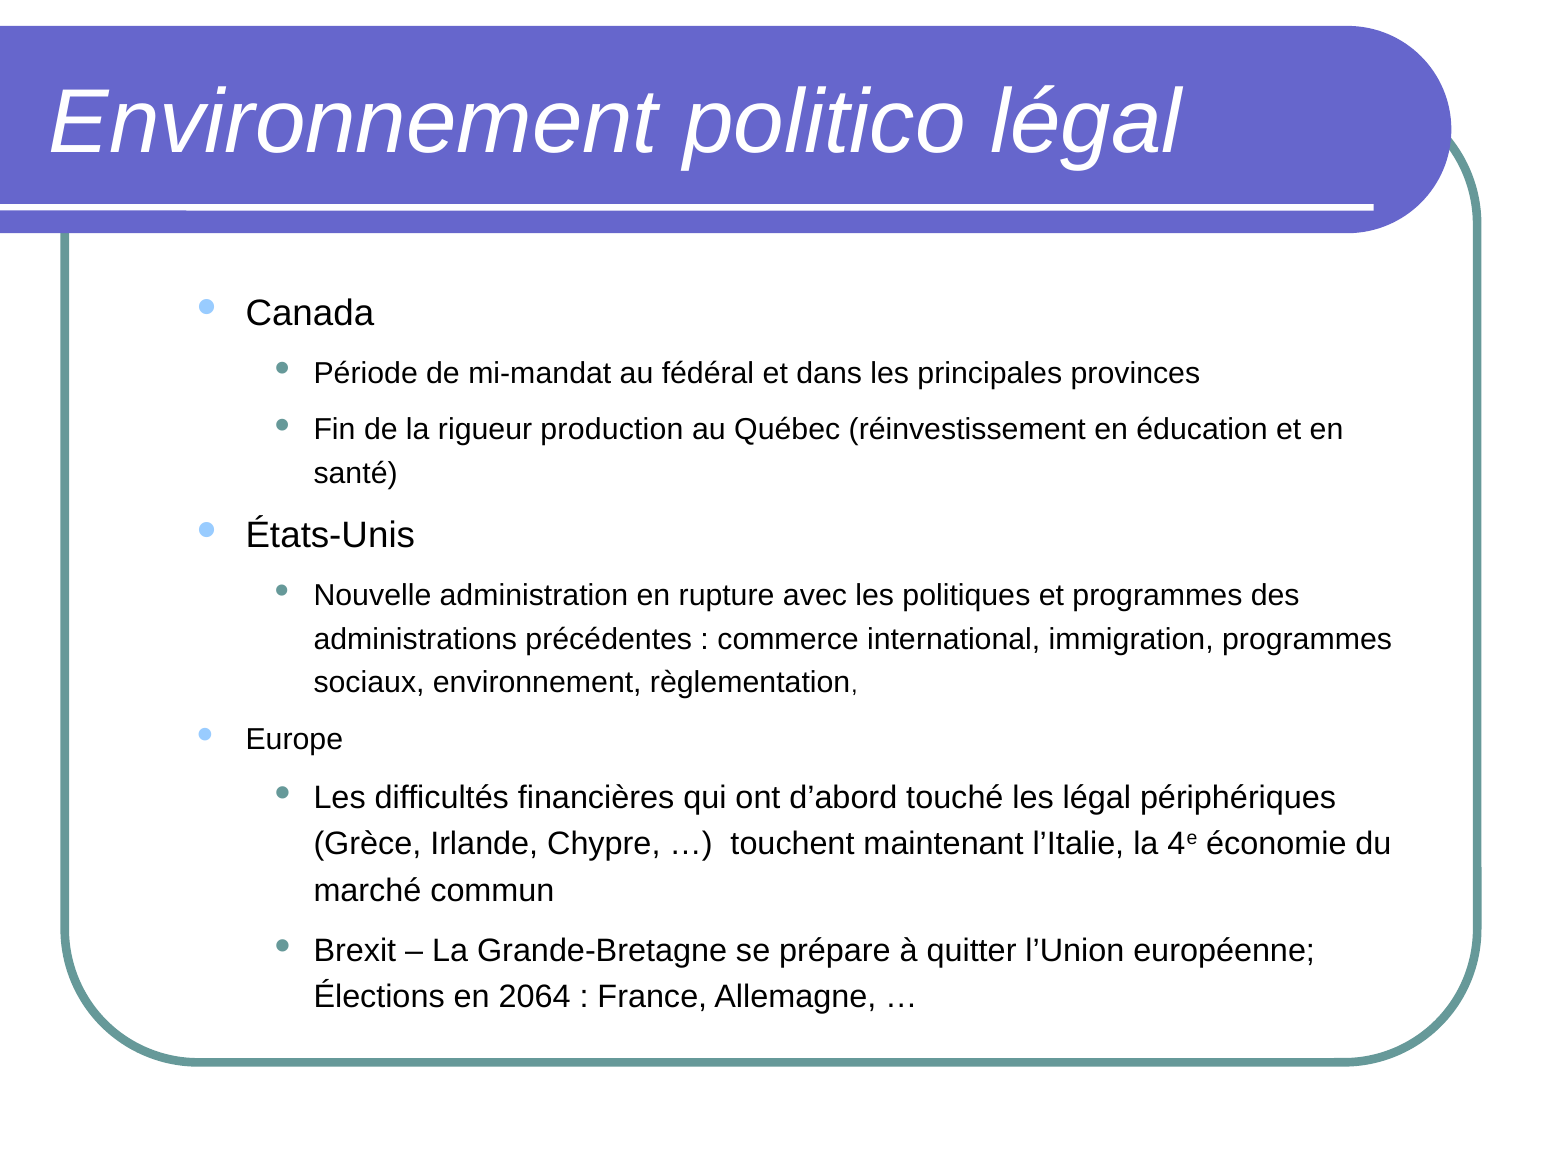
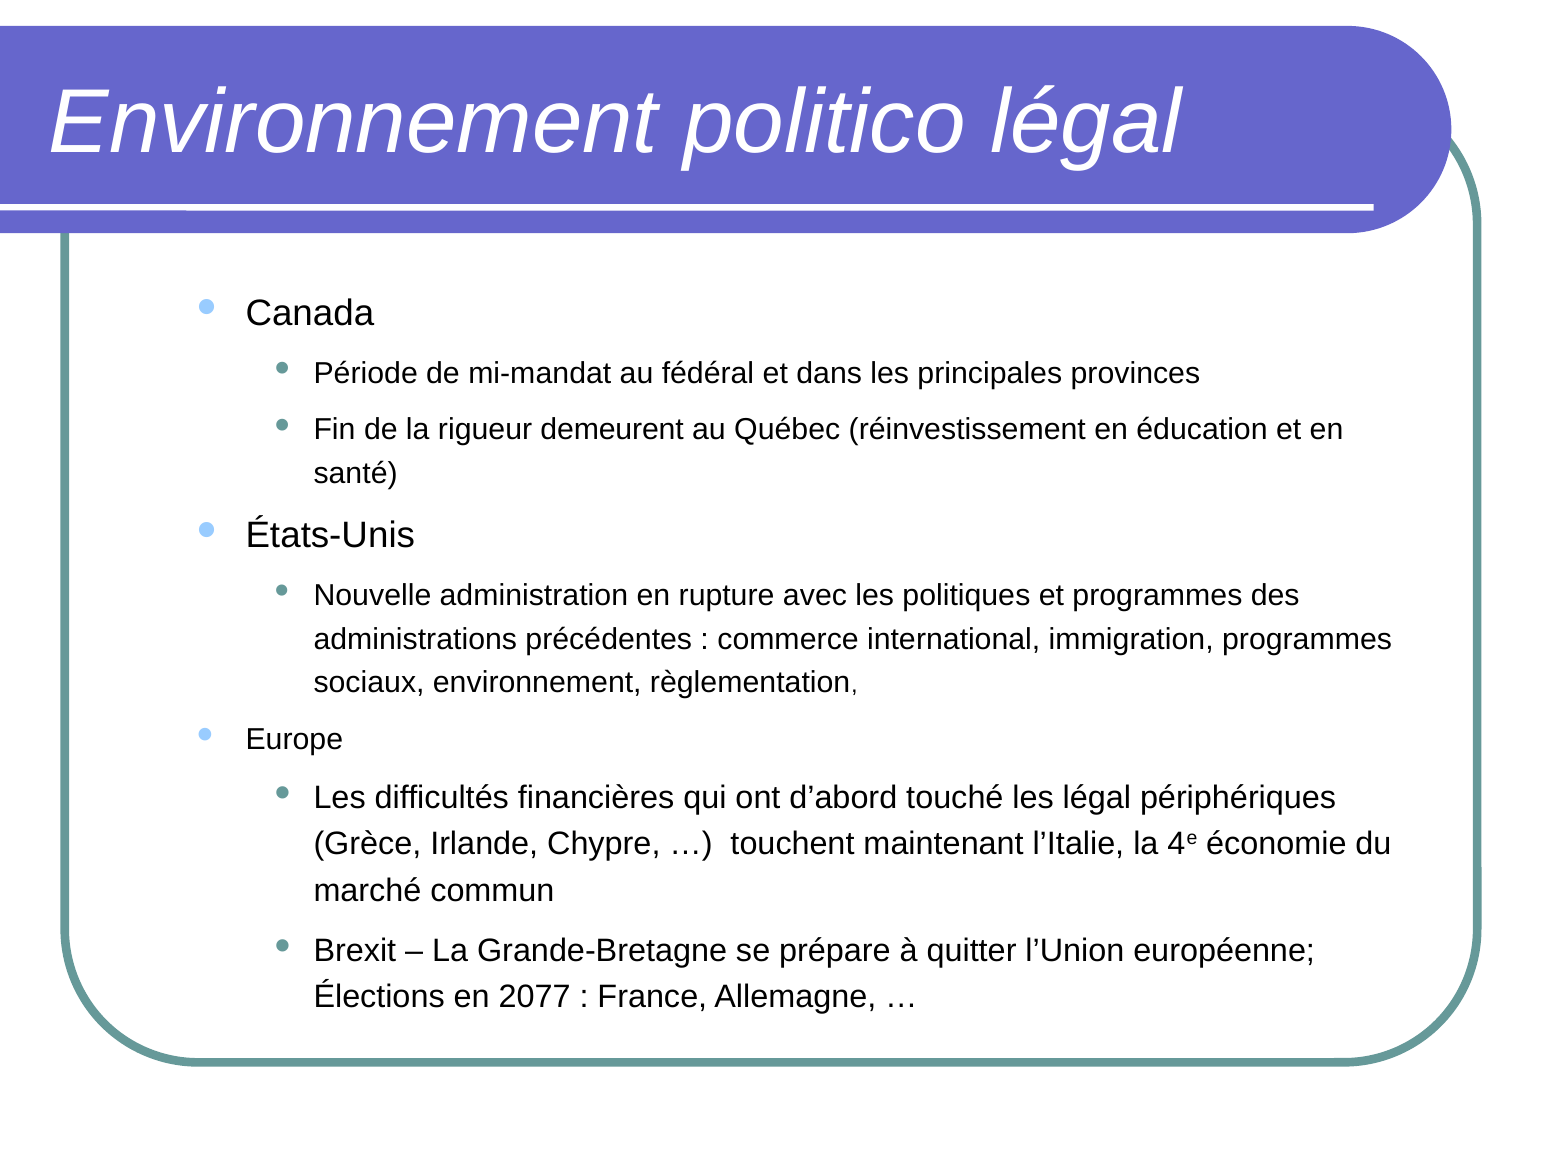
production: production -> demeurent
2064: 2064 -> 2077
